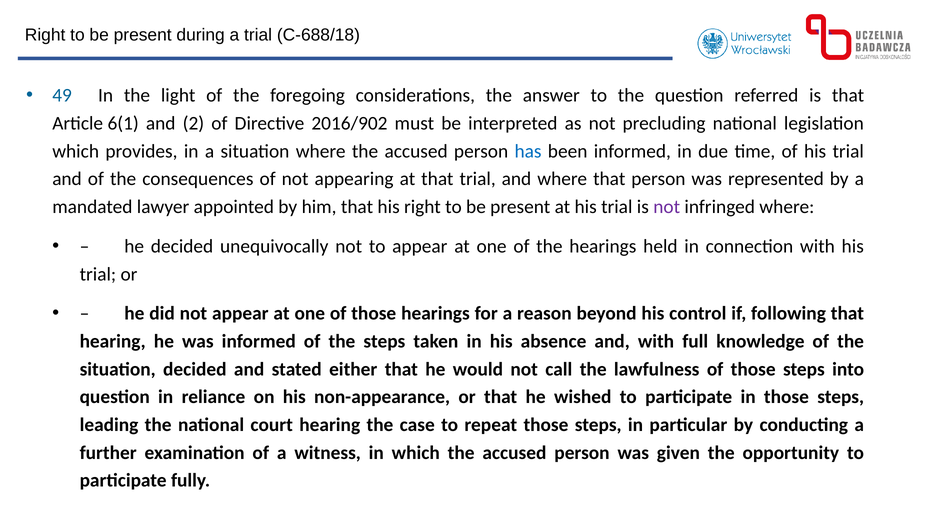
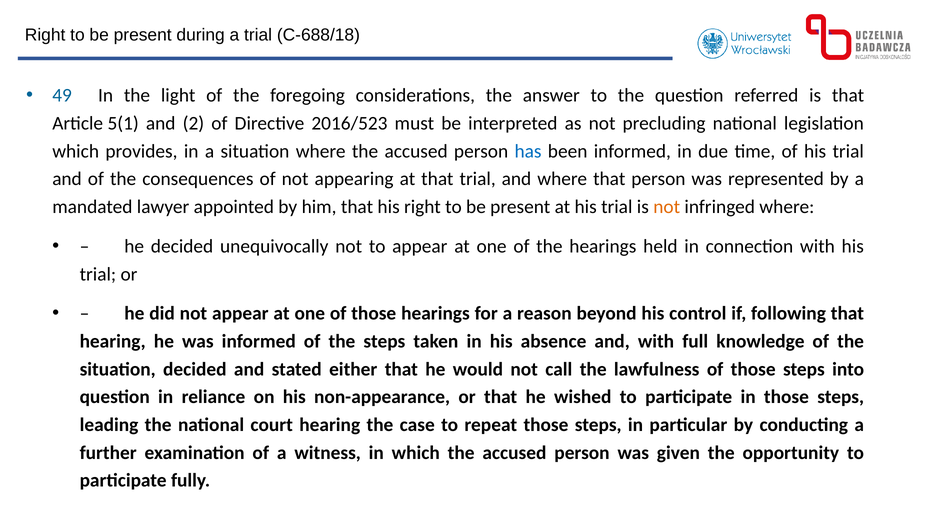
6(1: 6(1 -> 5(1
2016/902: 2016/902 -> 2016/523
not at (667, 207) colour: purple -> orange
